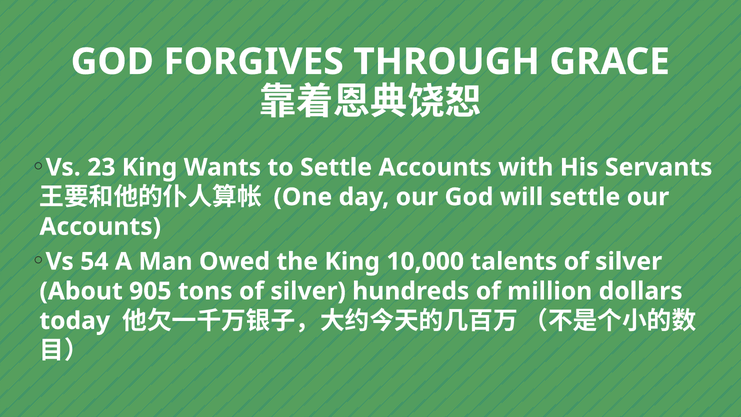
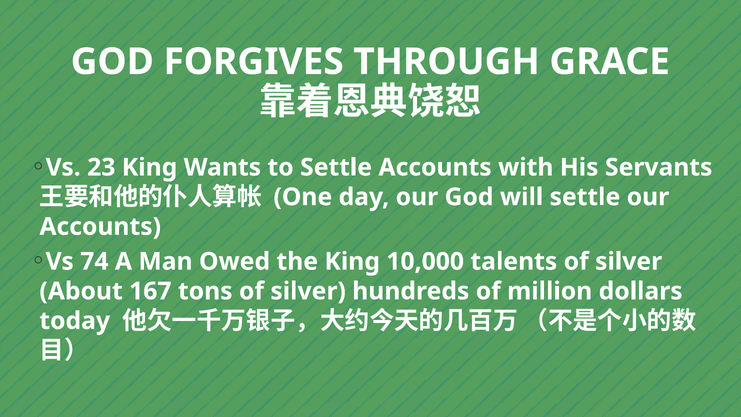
54: 54 -> 74
905: 905 -> 167
